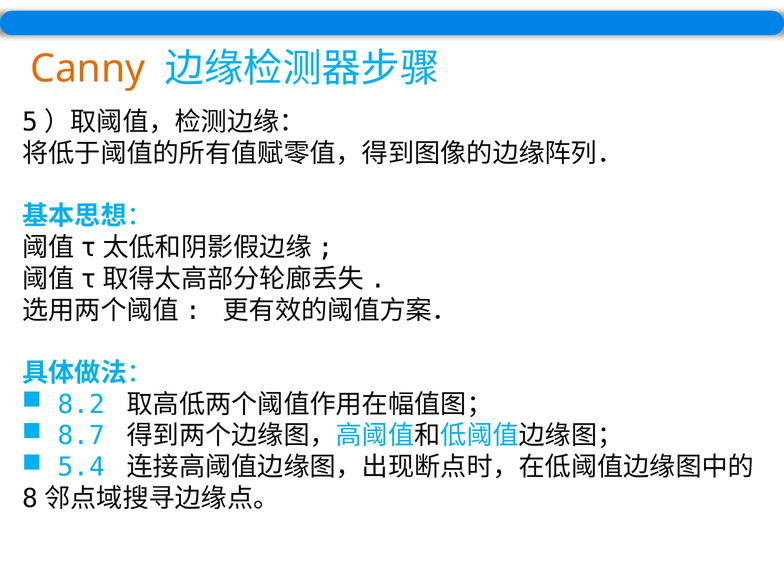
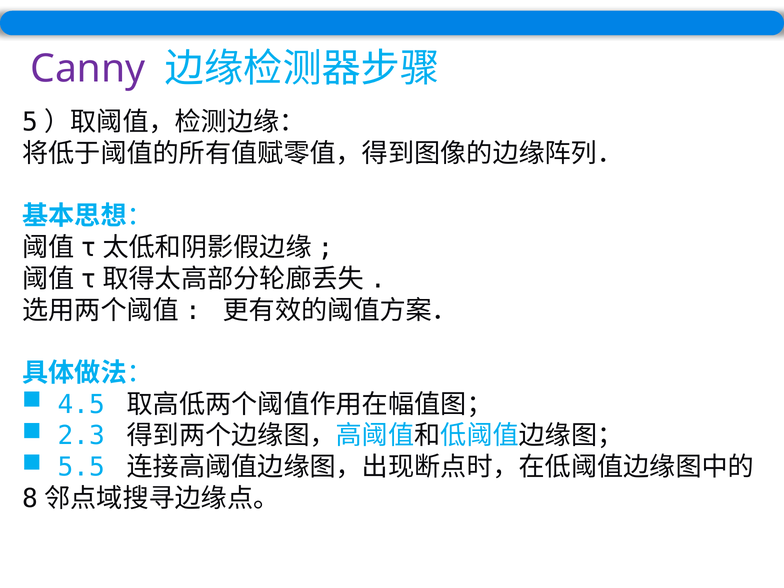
Canny colour: orange -> purple
8.2: 8.2 -> 4.5
8.7: 8.7 -> 2.3
5.4: 5.4 -> 5.5
